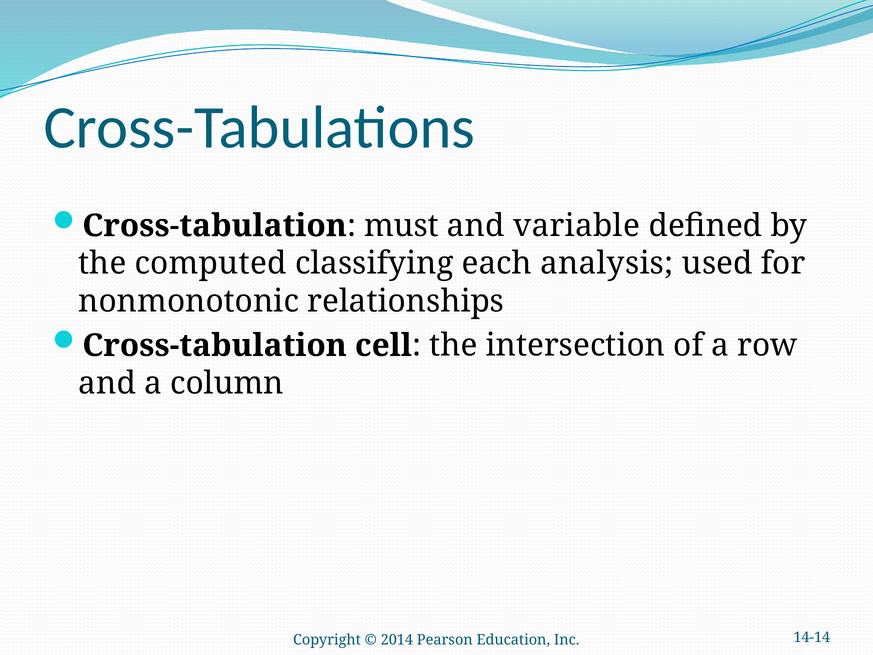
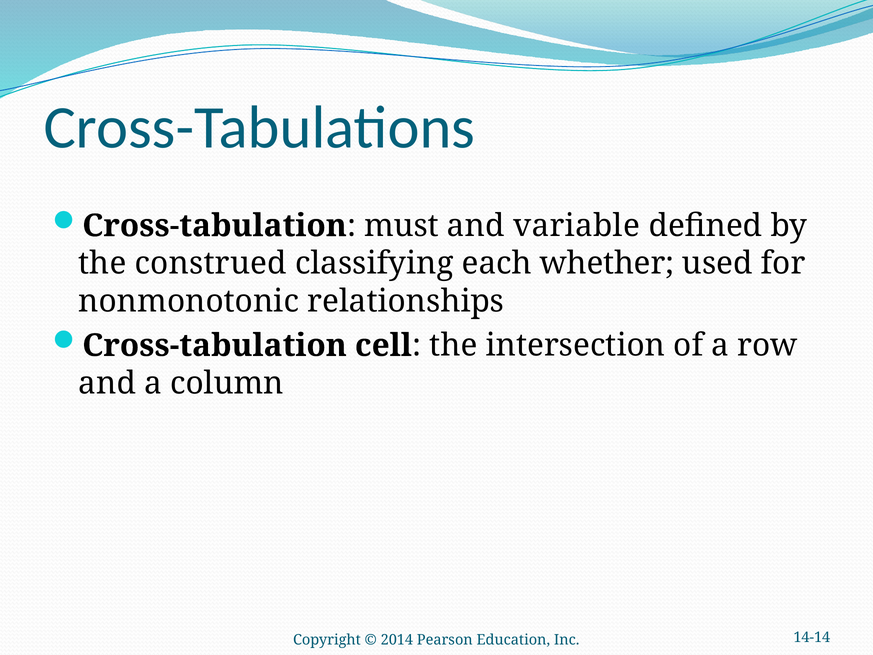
computed: computed -> construed
analysis: analysis -> whether
